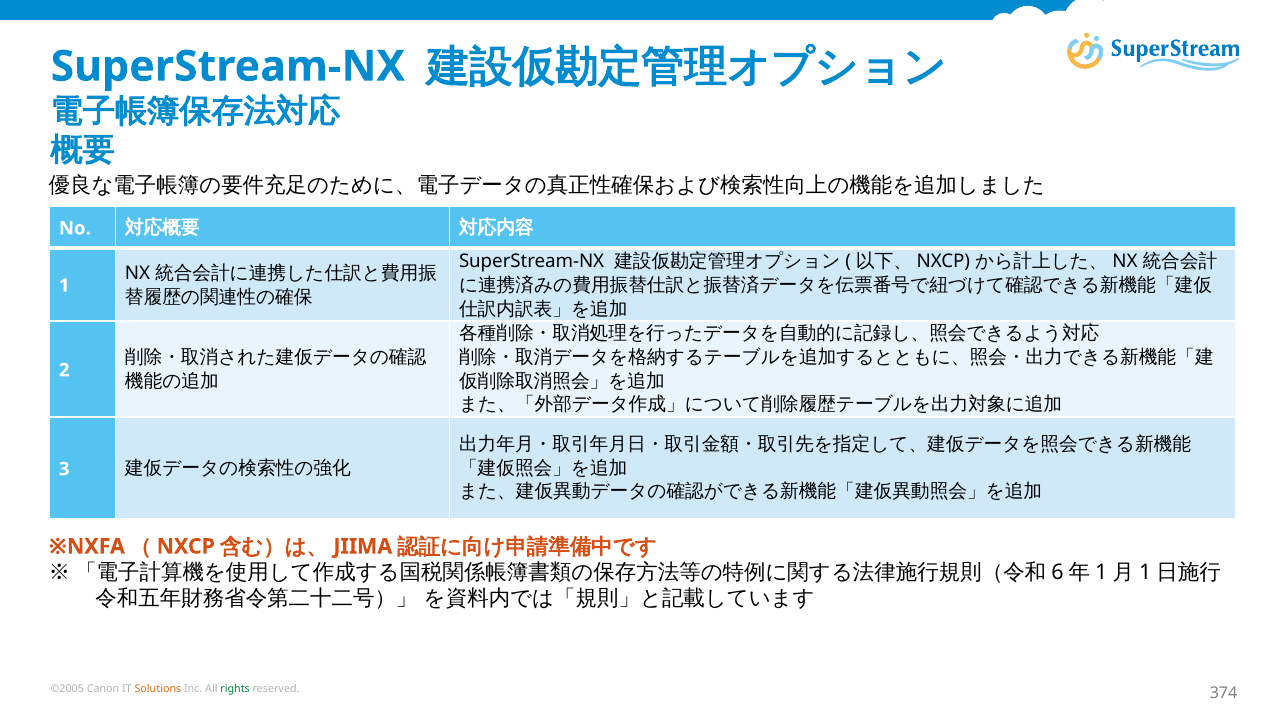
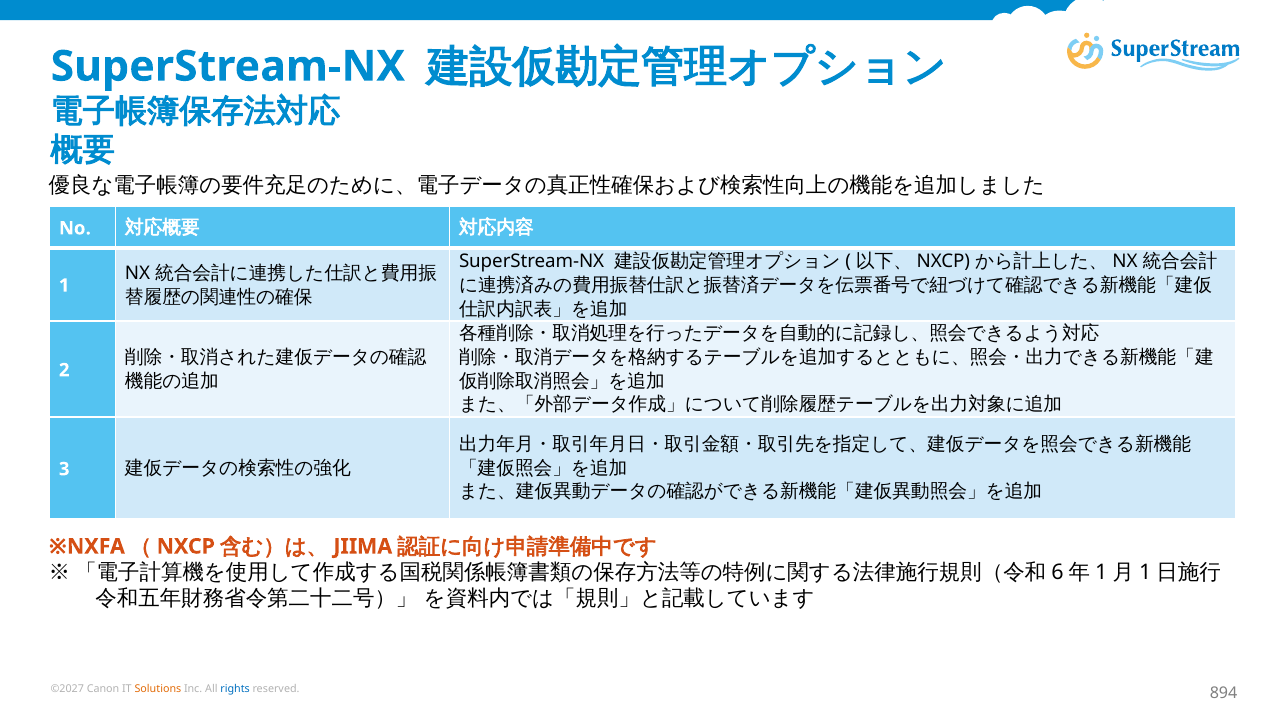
©2005: ©2005 -> ©2027
rights colour: green -> blue
374: 374 -> 894
